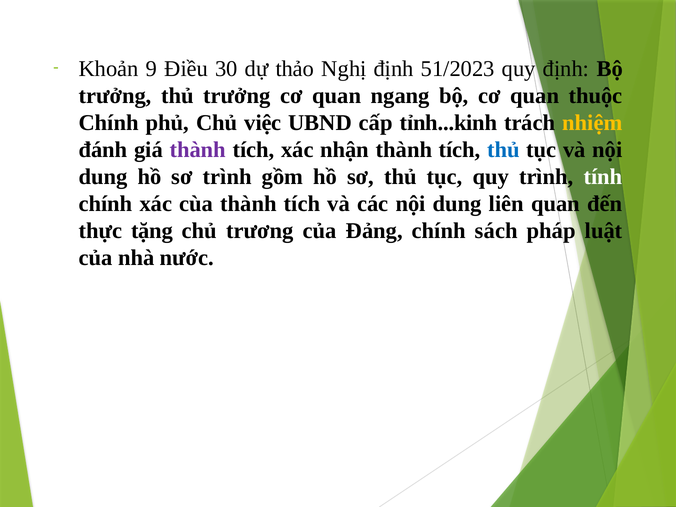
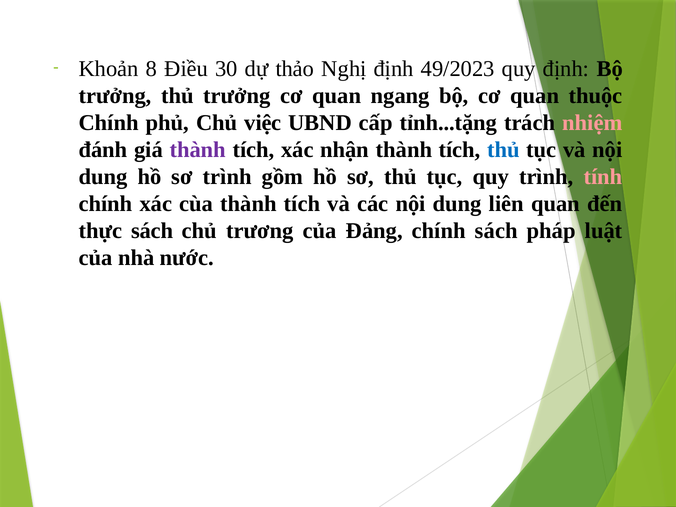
9: 9 -> 8
51/2023: 51/2023 -> 49/2023
tỉnh...kinh: tỉnh...kinh -> tỉnh...tặng
nhiệm colour: yellow -> pink
tính colour: white -> pink
thực tặng: tặng -> sách
